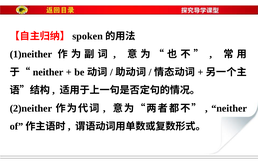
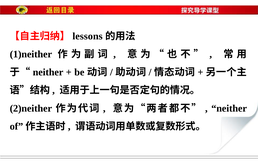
spoken: spoken -> lessons
